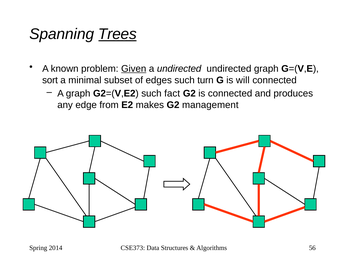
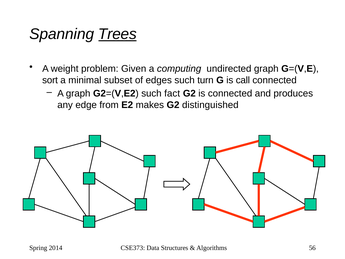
known: known -> weight
Given underline: present -> none
a undirected: undirected -> computing
will: will -> call
management: management -> distinguished
